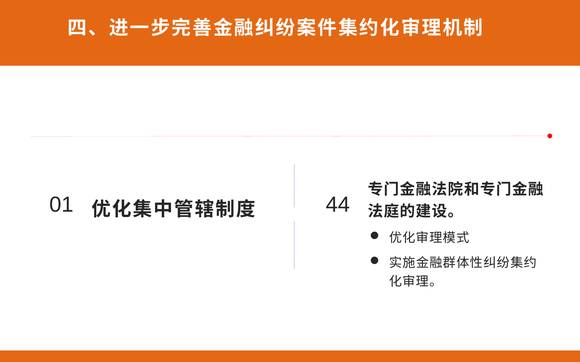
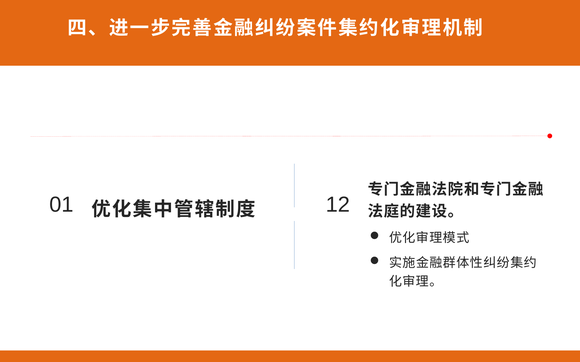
44: 44 -> 12
